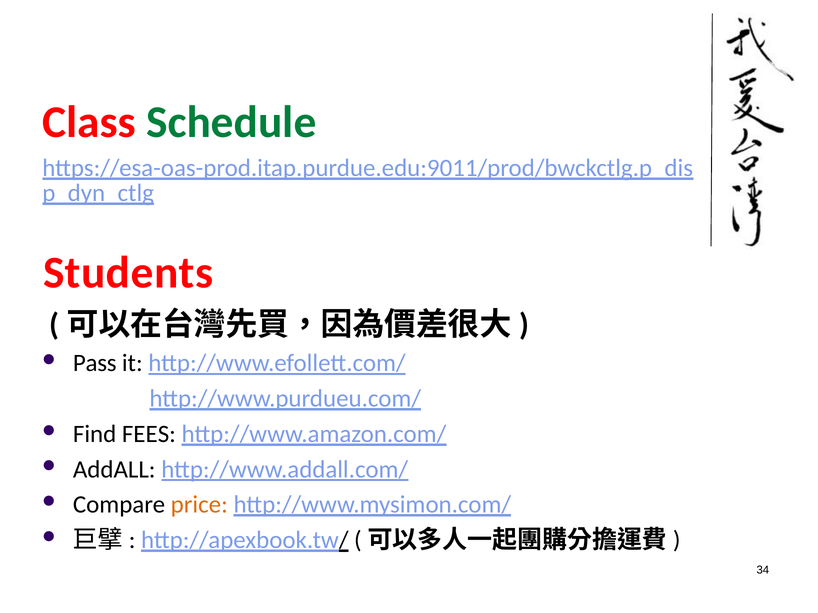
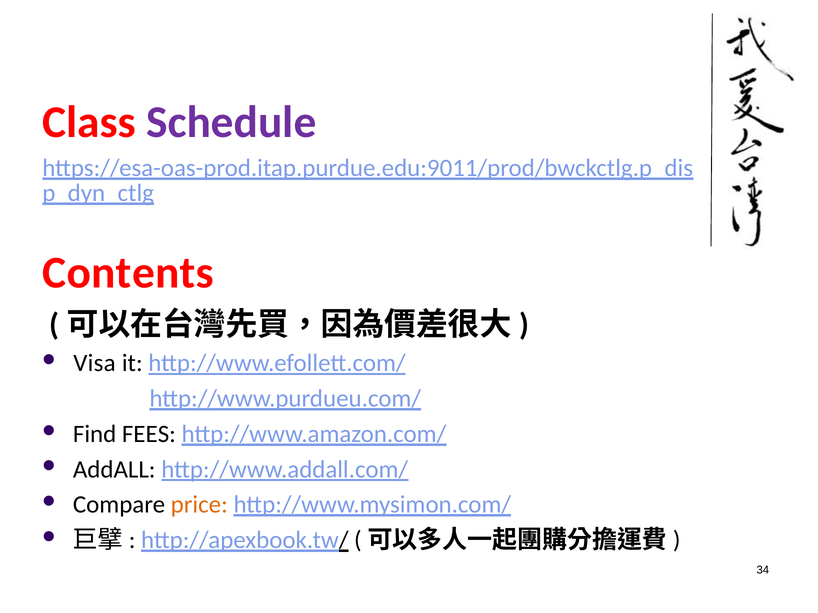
Schedule colour: green -> purple
Students: Students -> Contents
Pass: Pass -> Visa
